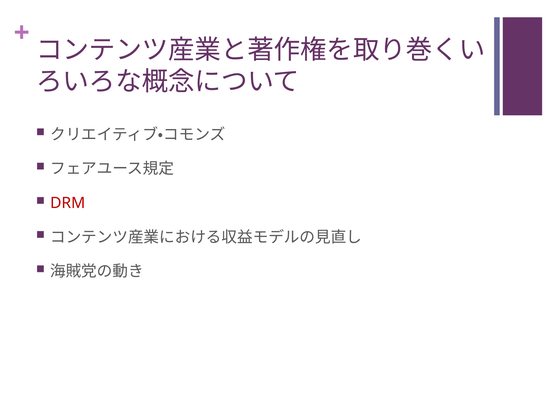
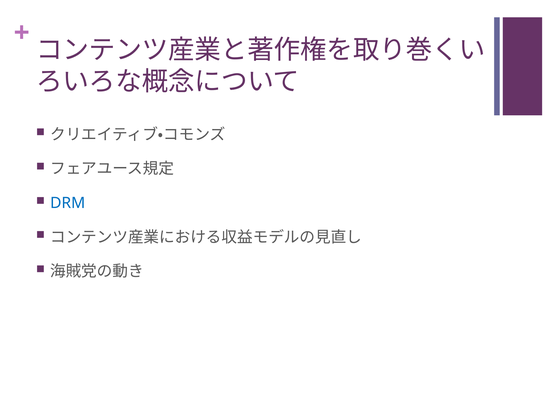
DRM colour: red -> blue
